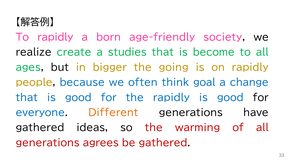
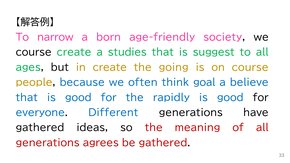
To rapidly: rapidly -> narrow
realize at (34, 52): realize -> course
become: become -> suggest
in bigger: bigger -> create
on rapidly: rapidly -> course
change: change -> believe
Different colour: orange -> blue
warming: warming -> meaning
